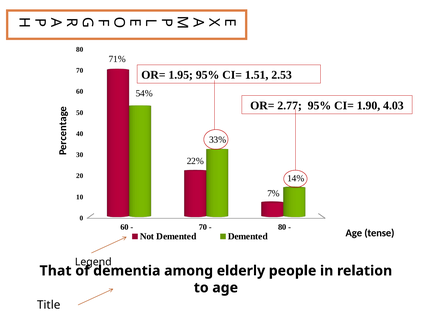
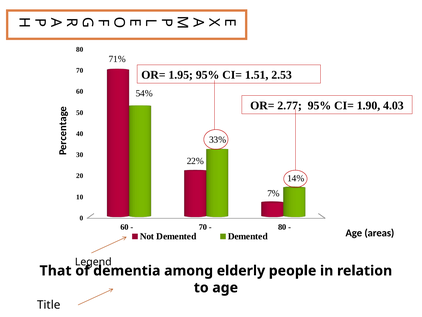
tense: tense -> areas
